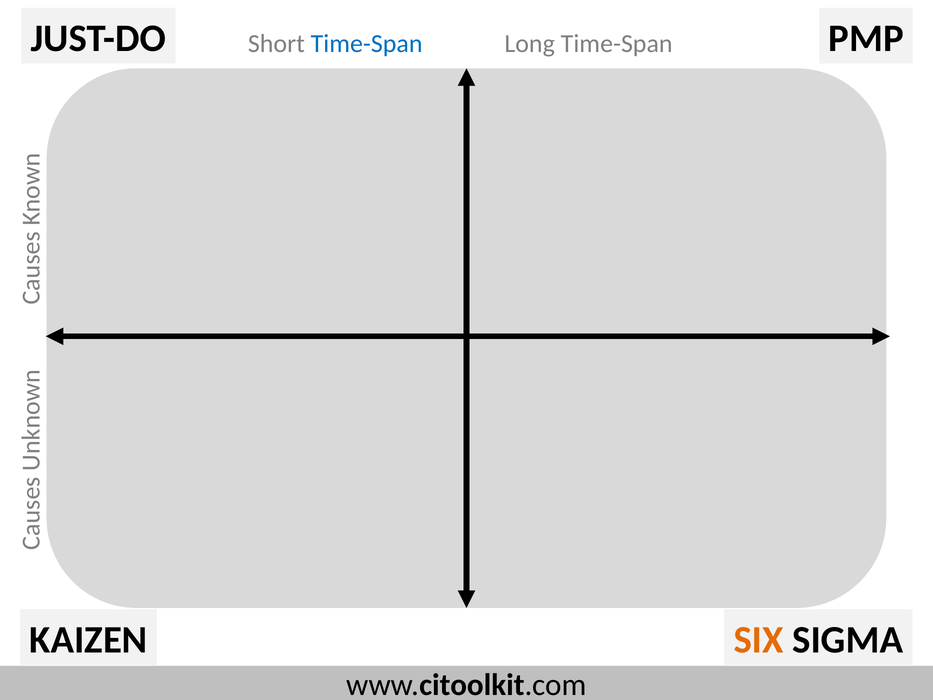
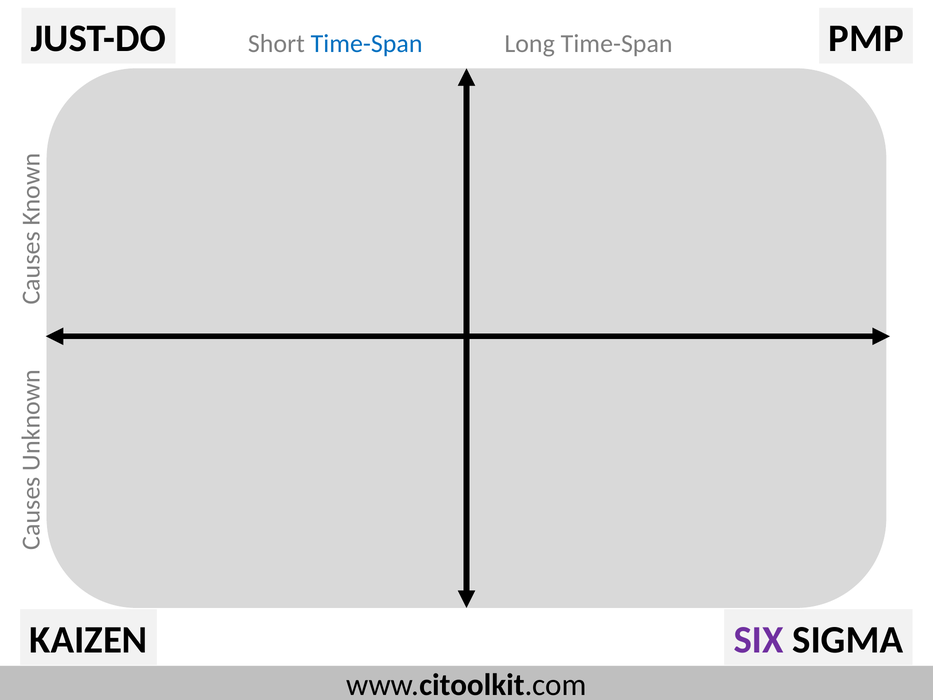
SIX colour: orange -> purple
